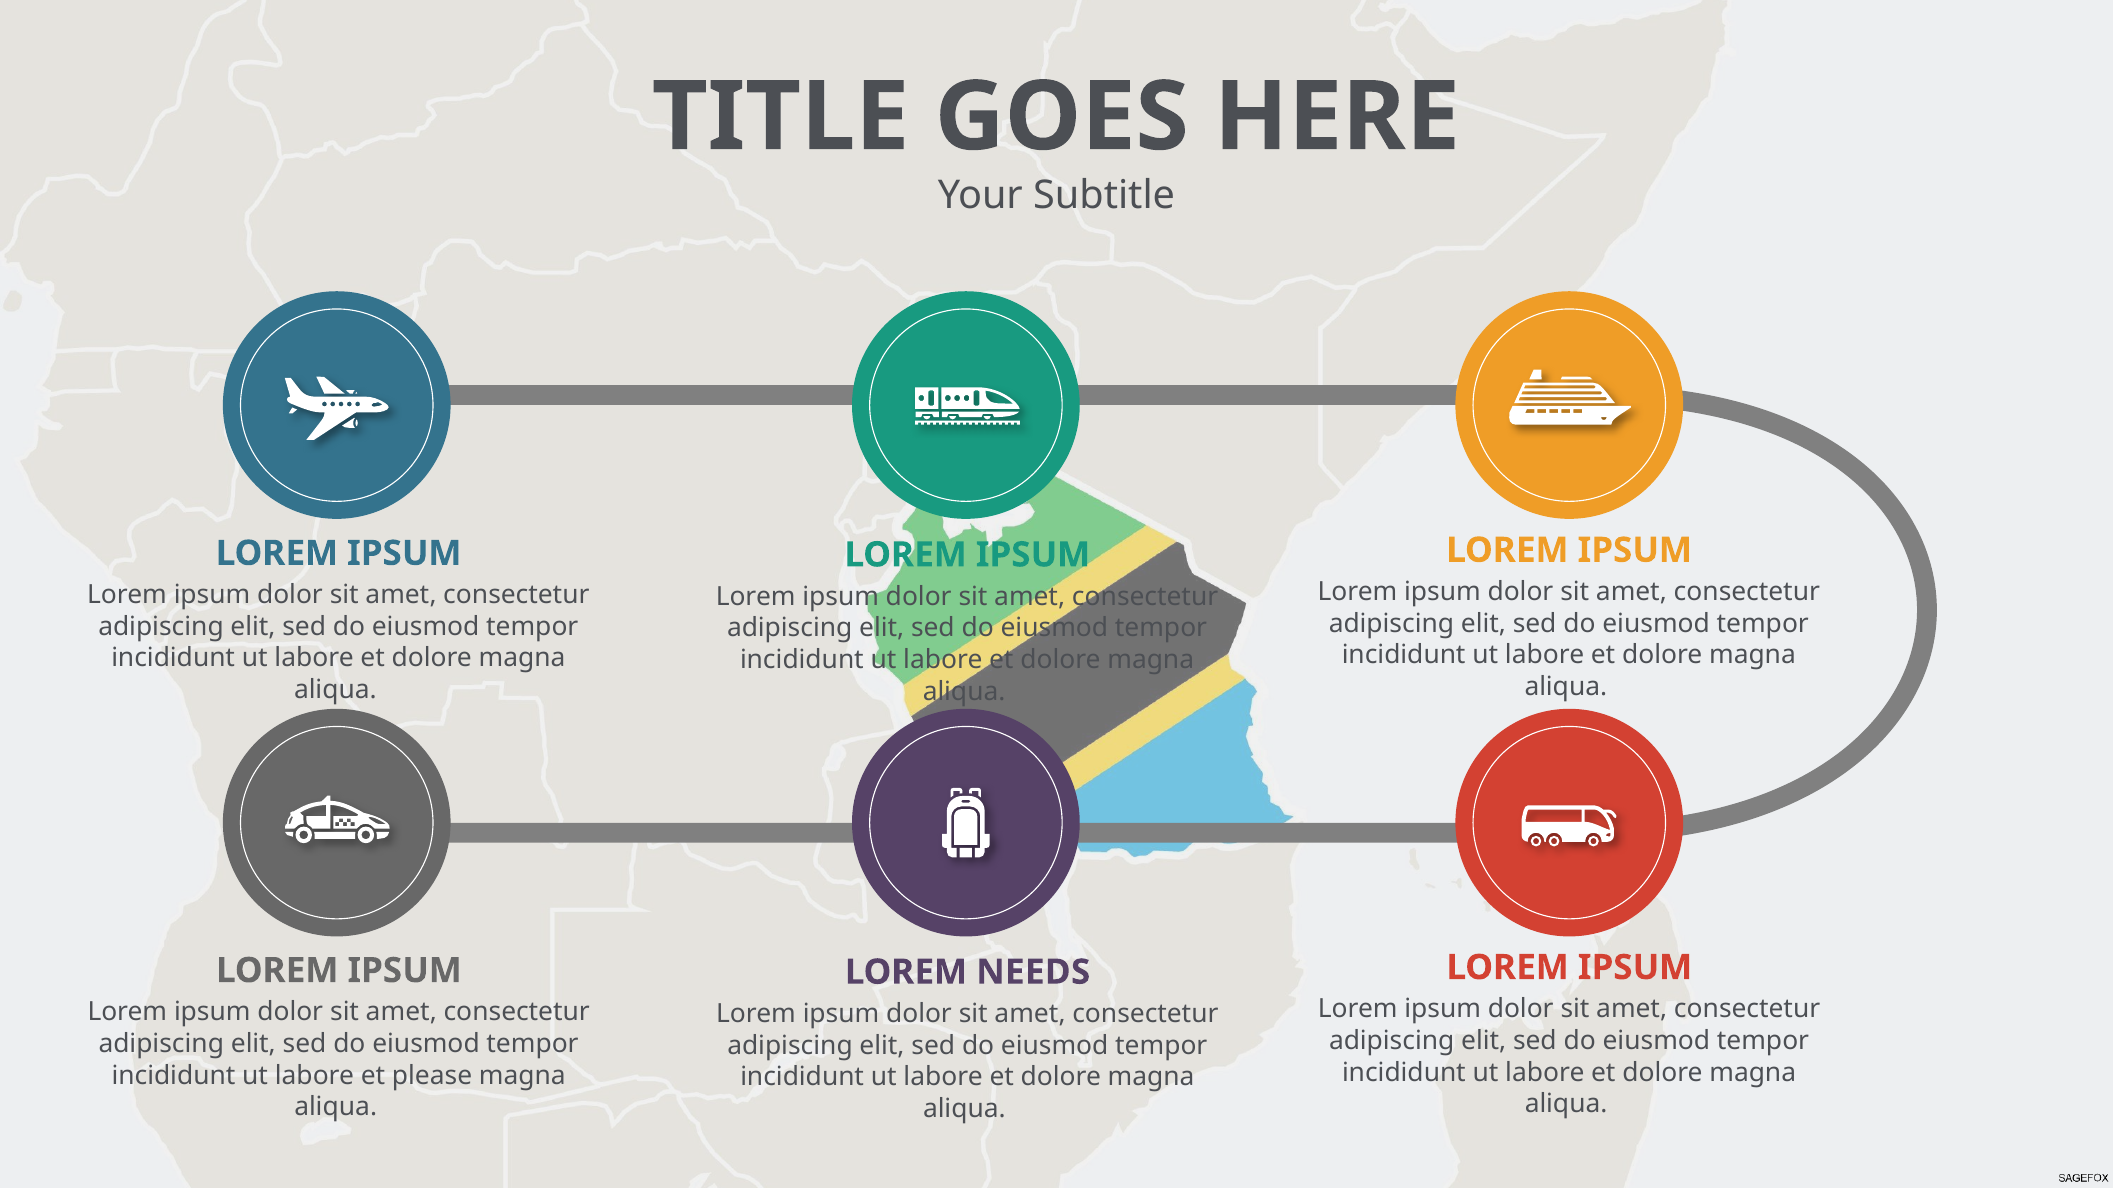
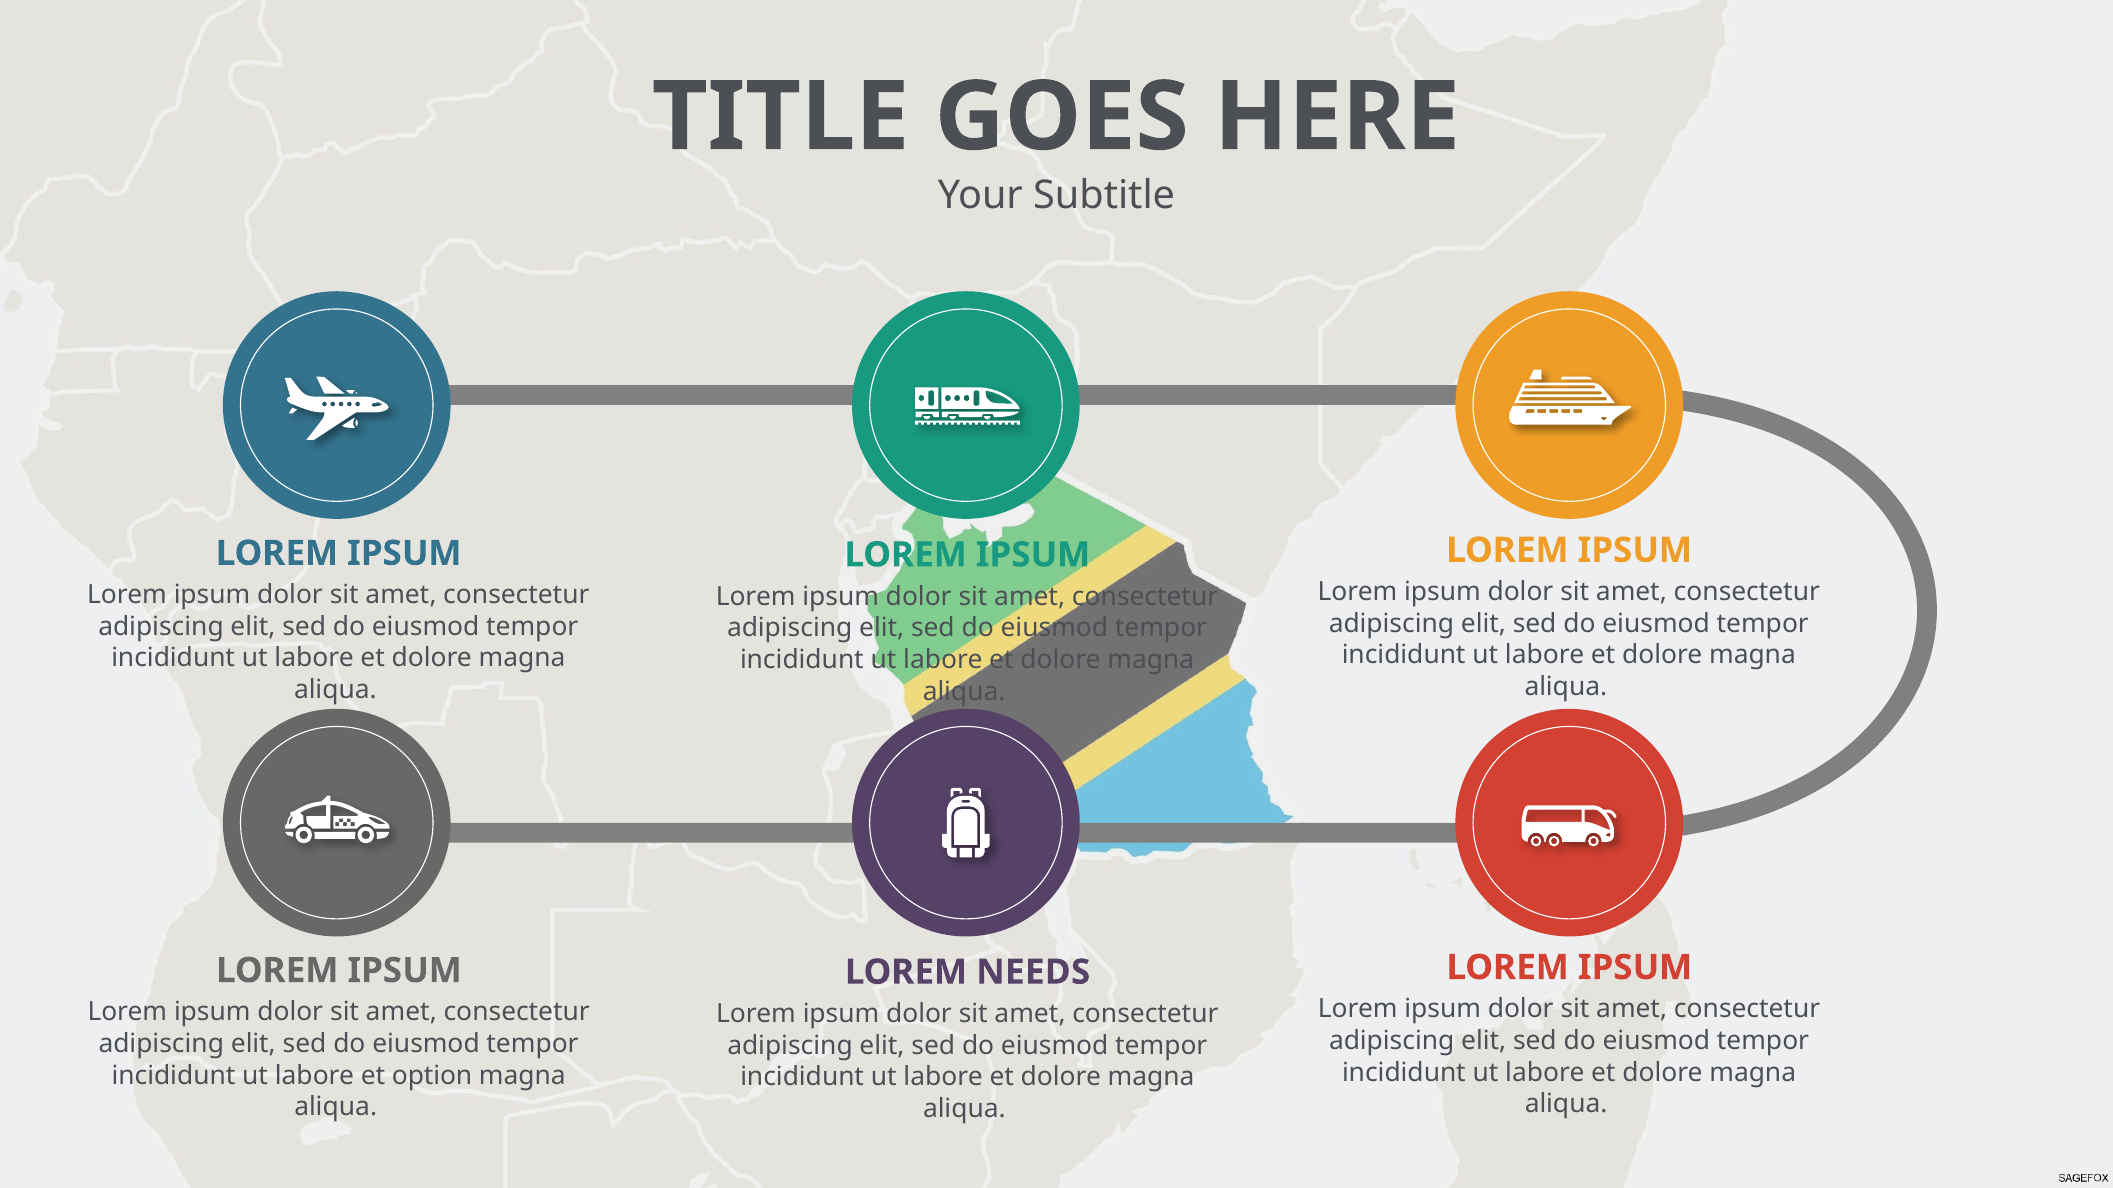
please: please -> option
